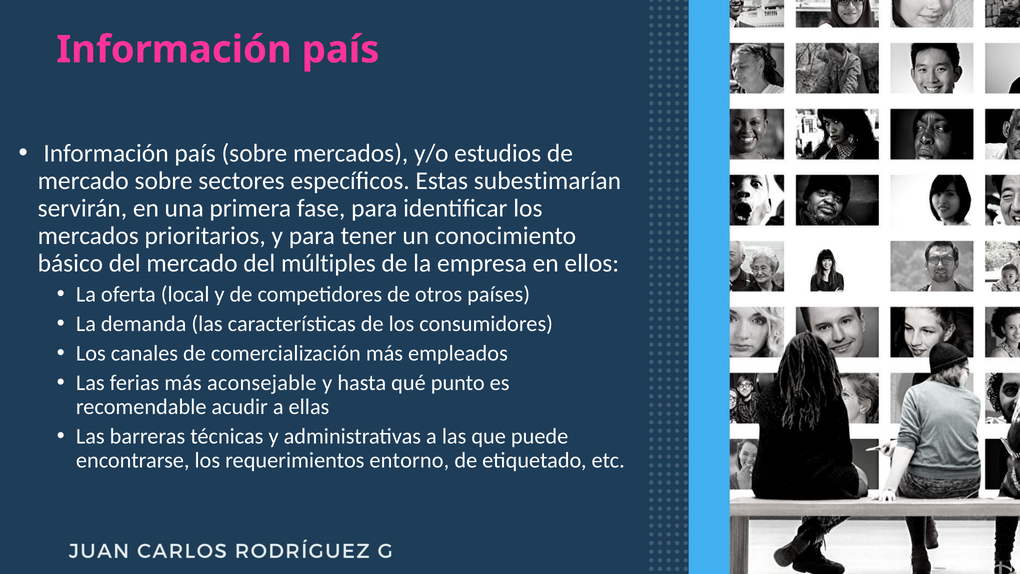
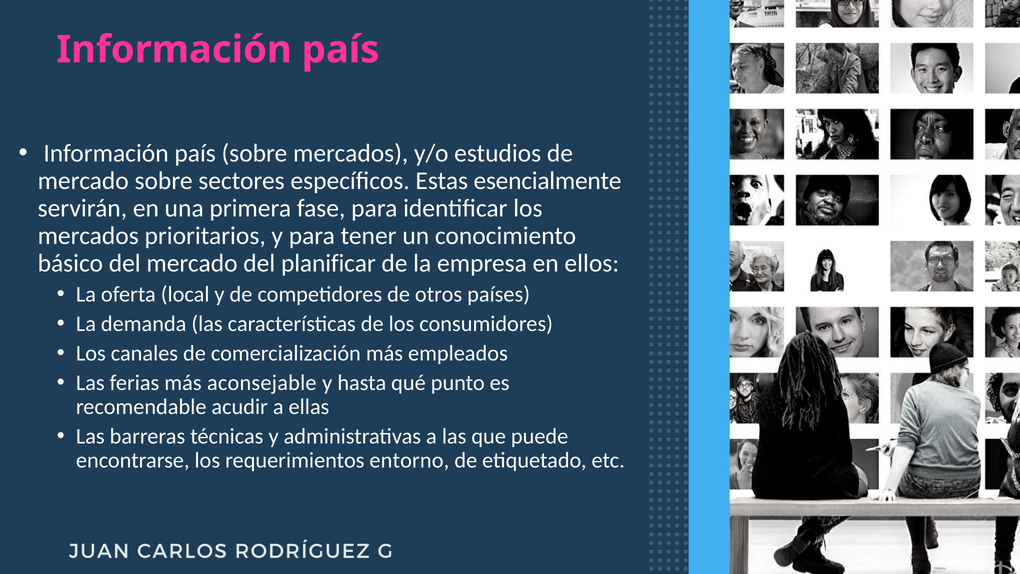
subestimarían: subestimarían -> esencialmente
múltiples: múltiples -> planificar
